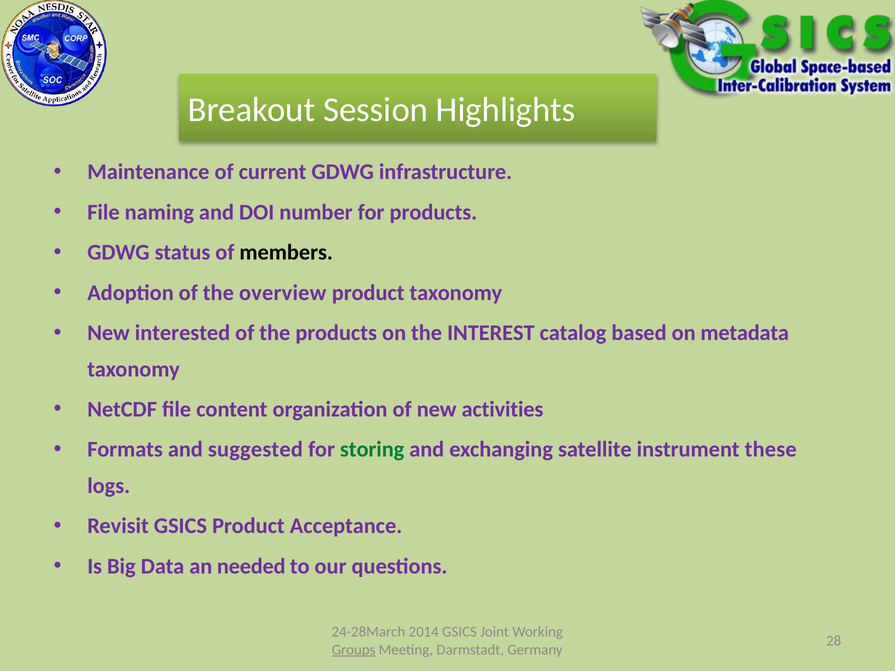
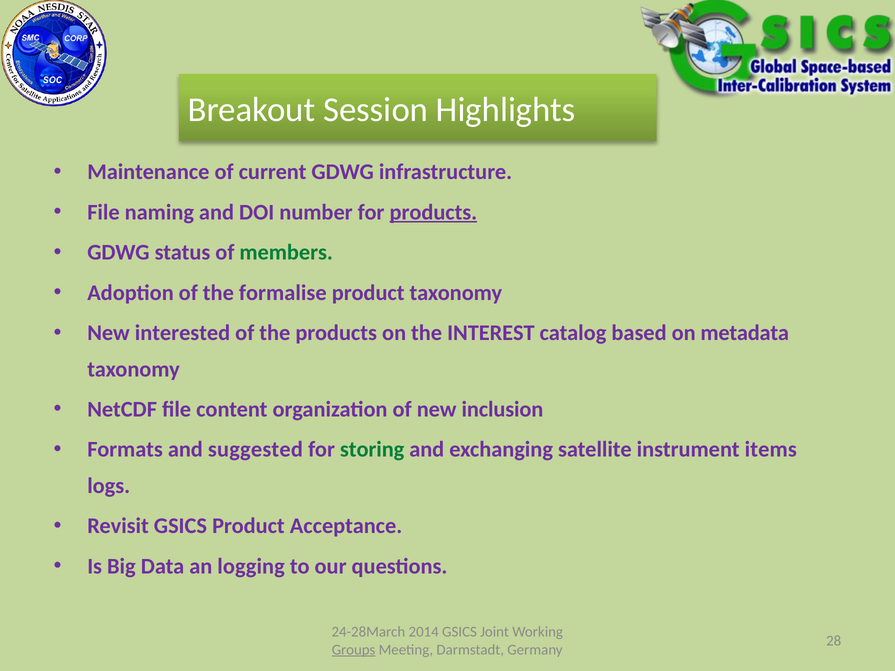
products at (433, 212) underline: none -> present
members colour: black -> green
overview: overview -> formalise
activities: activities -> inclusion
these: these -> items
needed: needed -> logging
